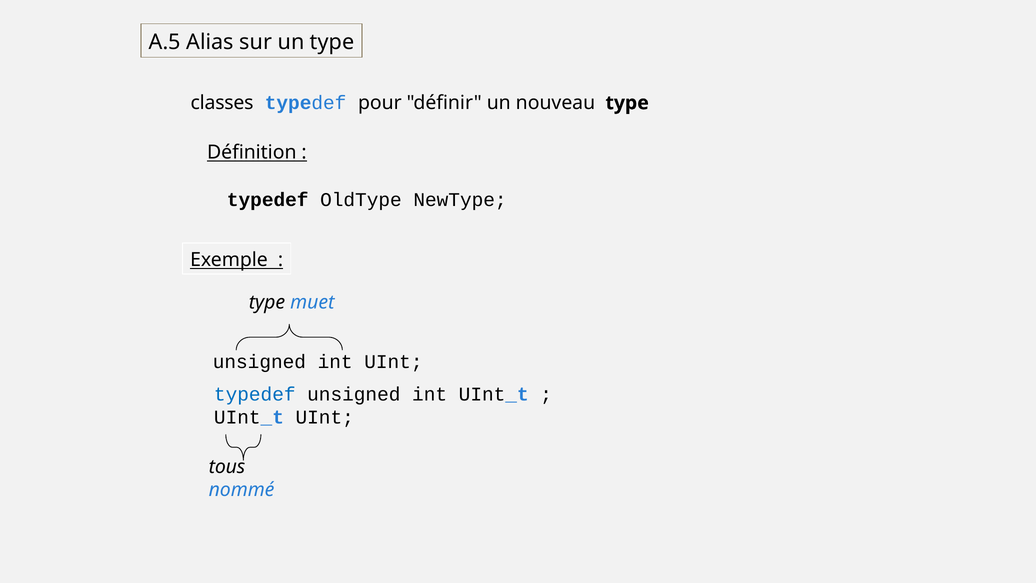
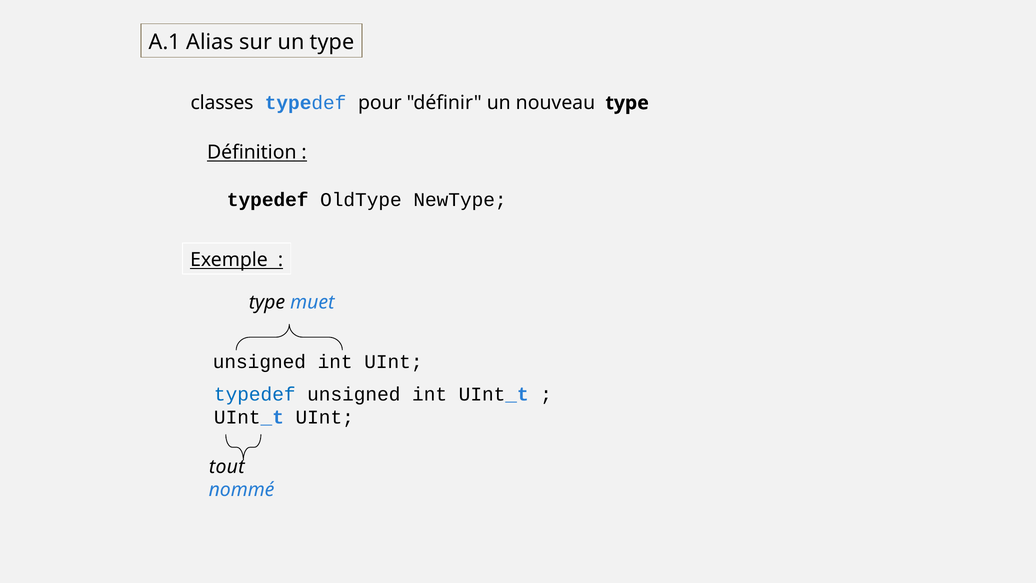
A.5: A.5 -> A.1
tous: tous -> tout
